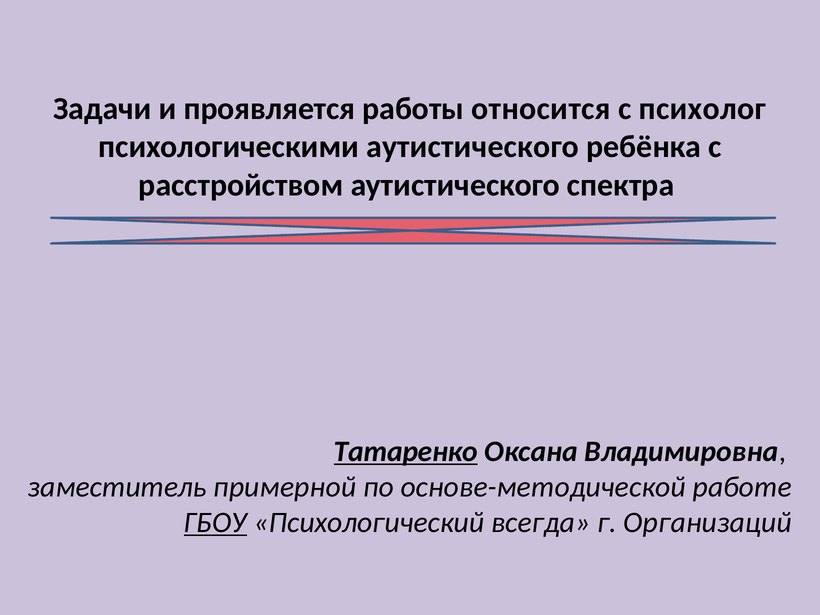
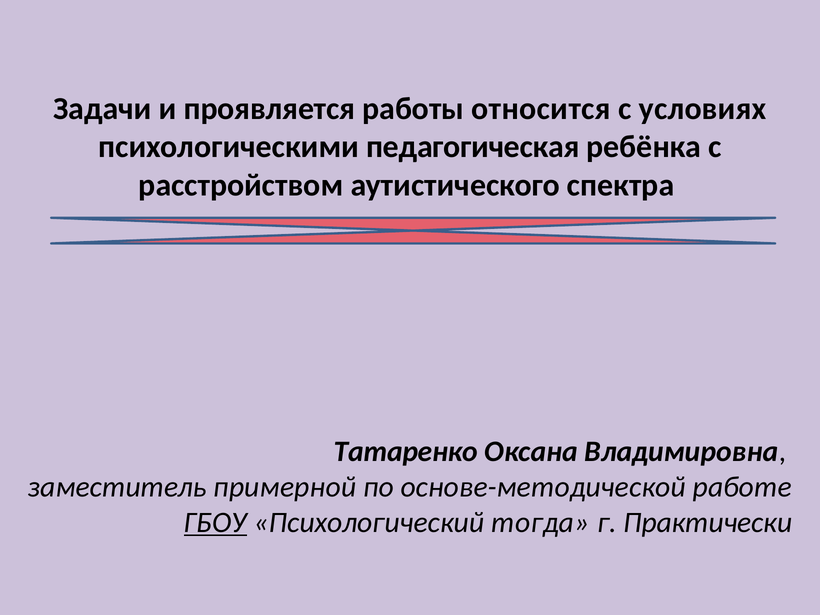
психолог: психолог -> условиях
психологическими аутистического: аутистического -> педагогическая
Татаренко underline: present -> none
всегда: всегда -> тогда
Организаций: Организаций -> Практически
